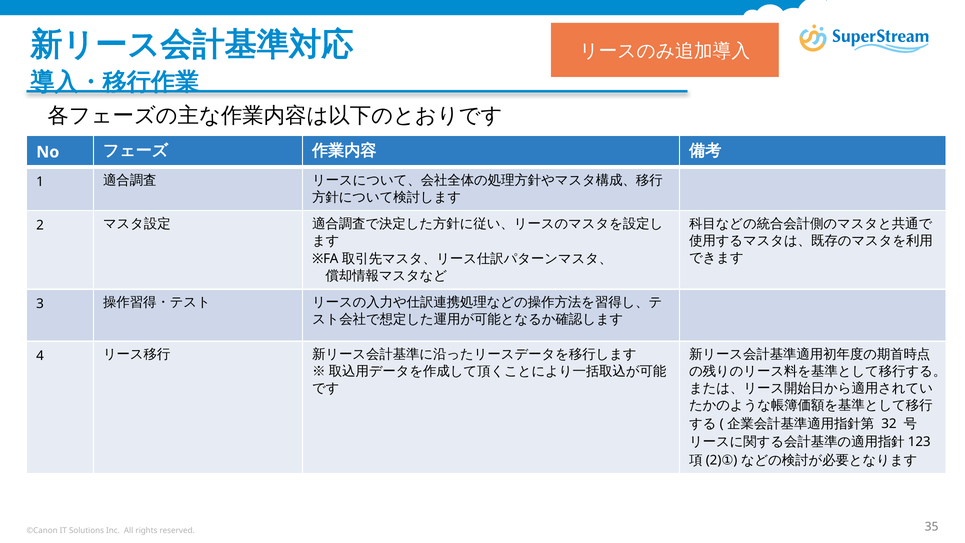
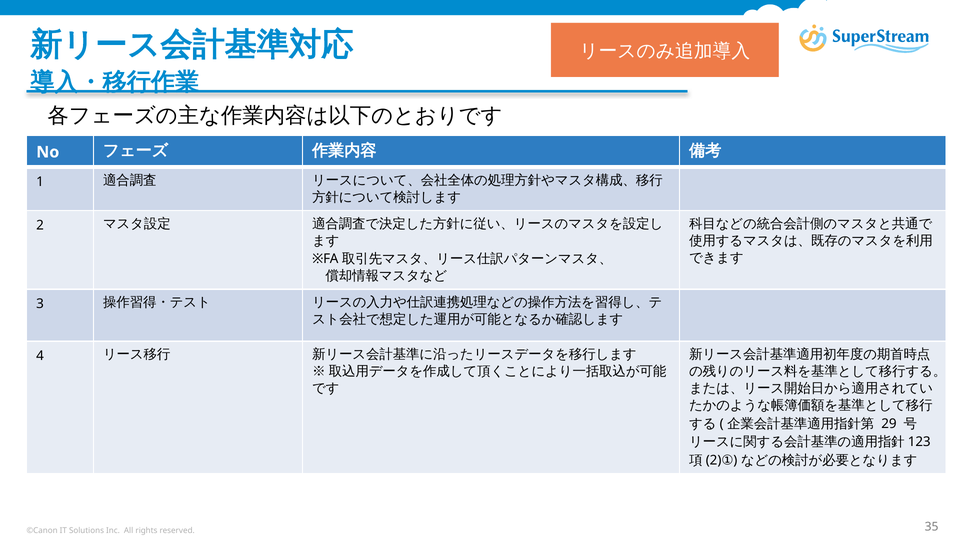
32: 32 -> 29
